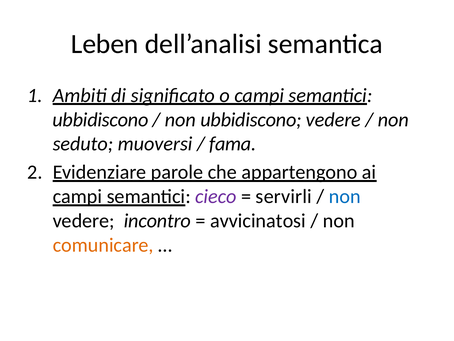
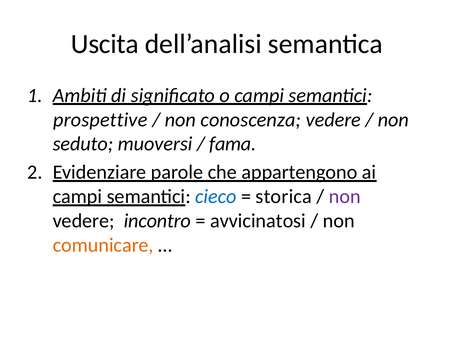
Leben: Leben -> Uscita
ubbidiscono at (100, 119): ubbidiscono -> prospettive
non ubbidiscono: ubbidiscono -> conoscenza
cieco colour: purple -> blue
servirli: servirli -> storica
non at (345, 196) colour: blue -> purple
